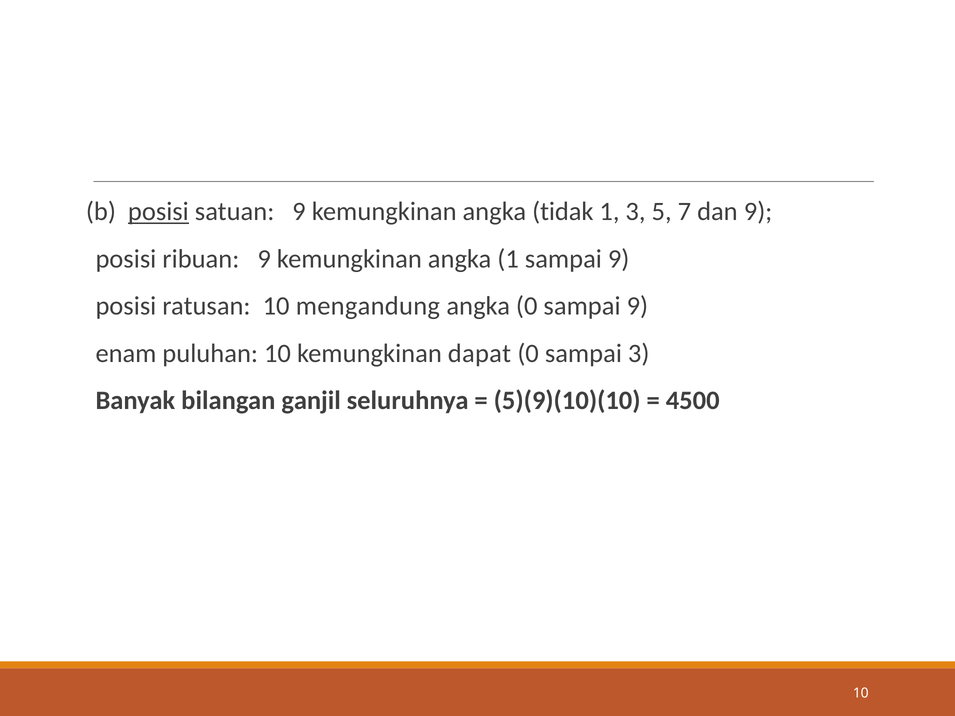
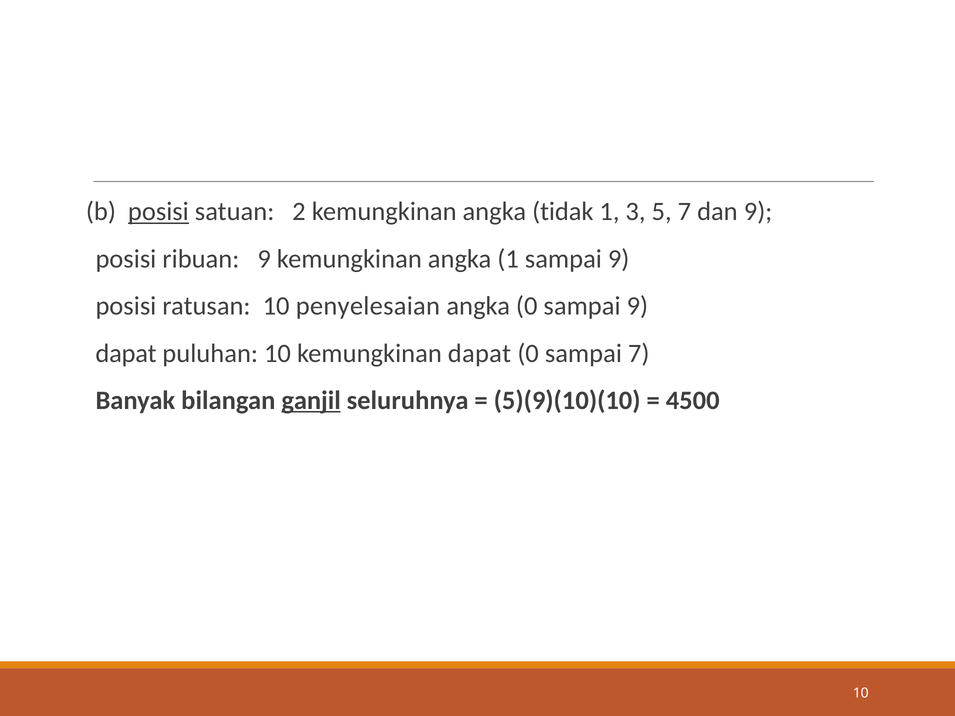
satuan 9: 9 -> 2
mengandung: mengandung -> penyelesaian
enam at (126, 353): enam -> dapat
sampai 3: 3 -> 7
ganjil underline: none -> present
